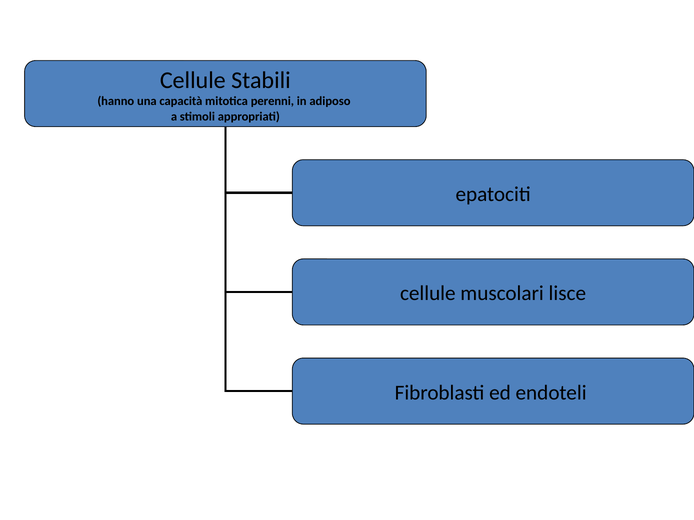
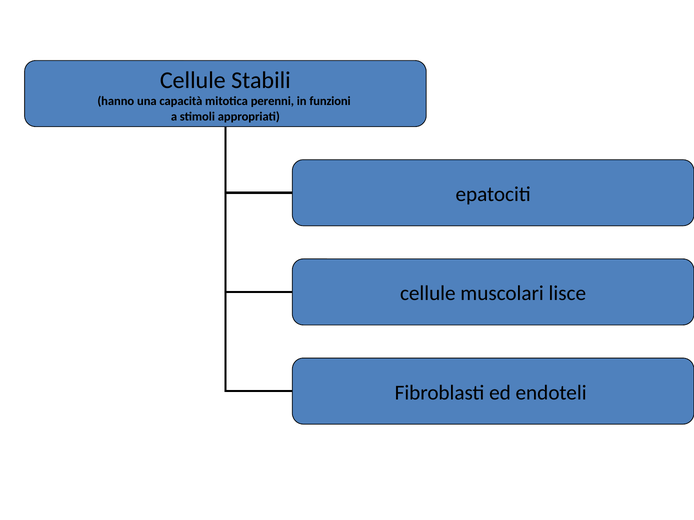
adiposo: adiposo -> funzioni
